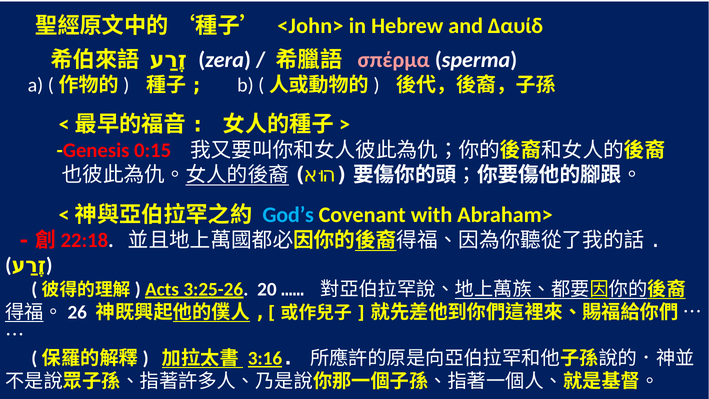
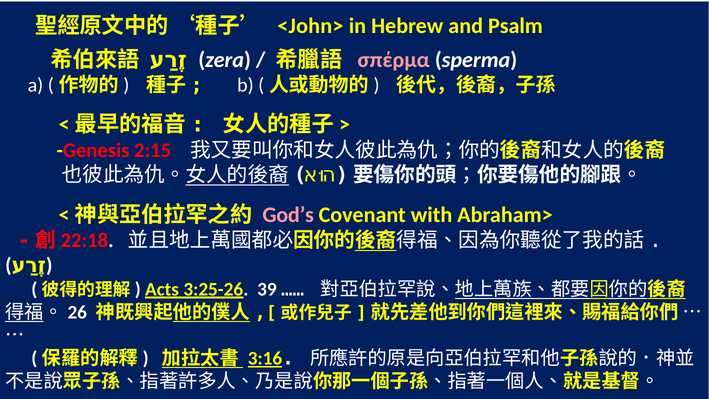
Δαυίδ: Δαυίδ -> Psalm
0:15: 0:15 -> 2:15
God’s colour: light blue -> pink
20: 20 -> 39
